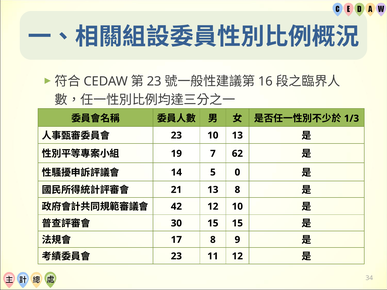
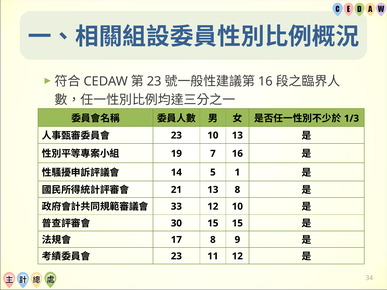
7 62: 62 -> 16
0: 0 -> 1
42: 42 -> 33
